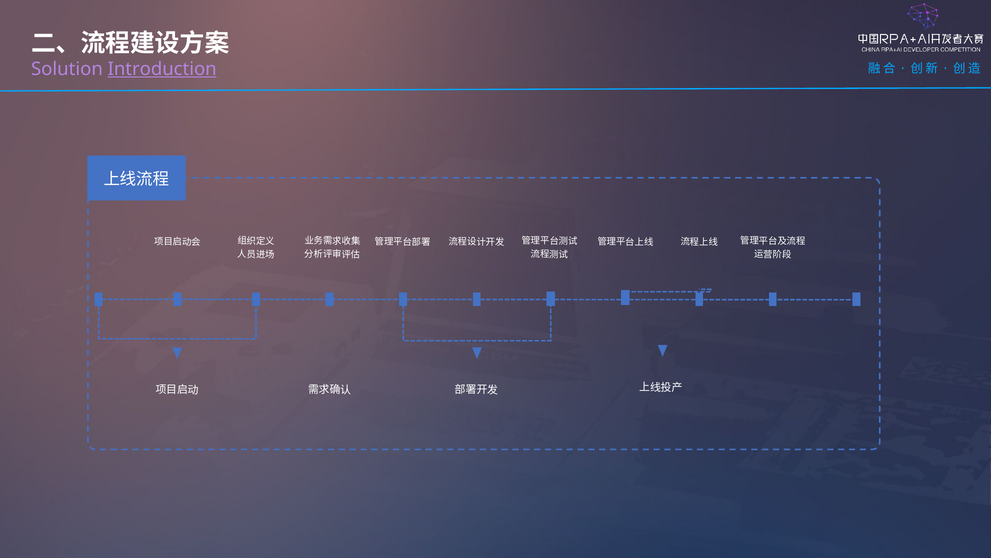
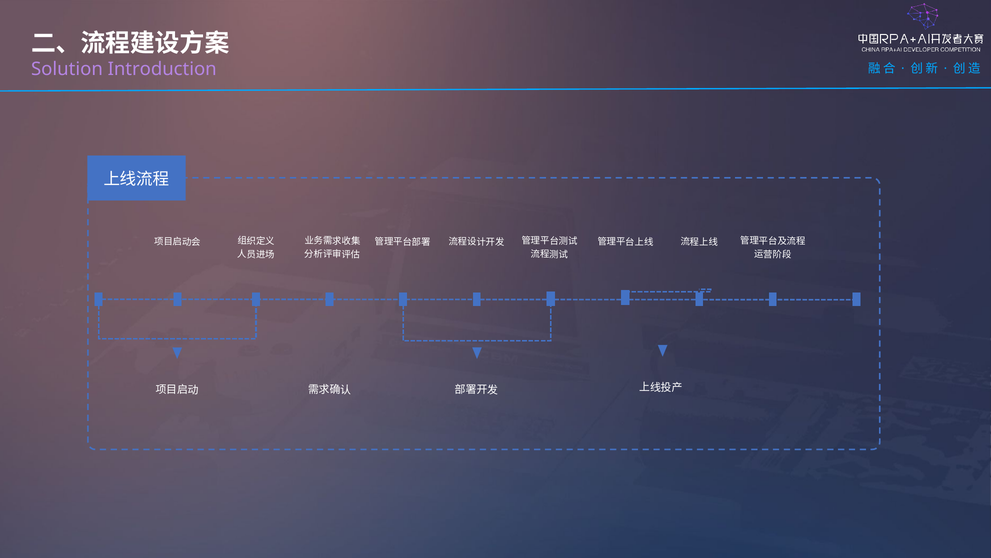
Introduction underline: present -> none
